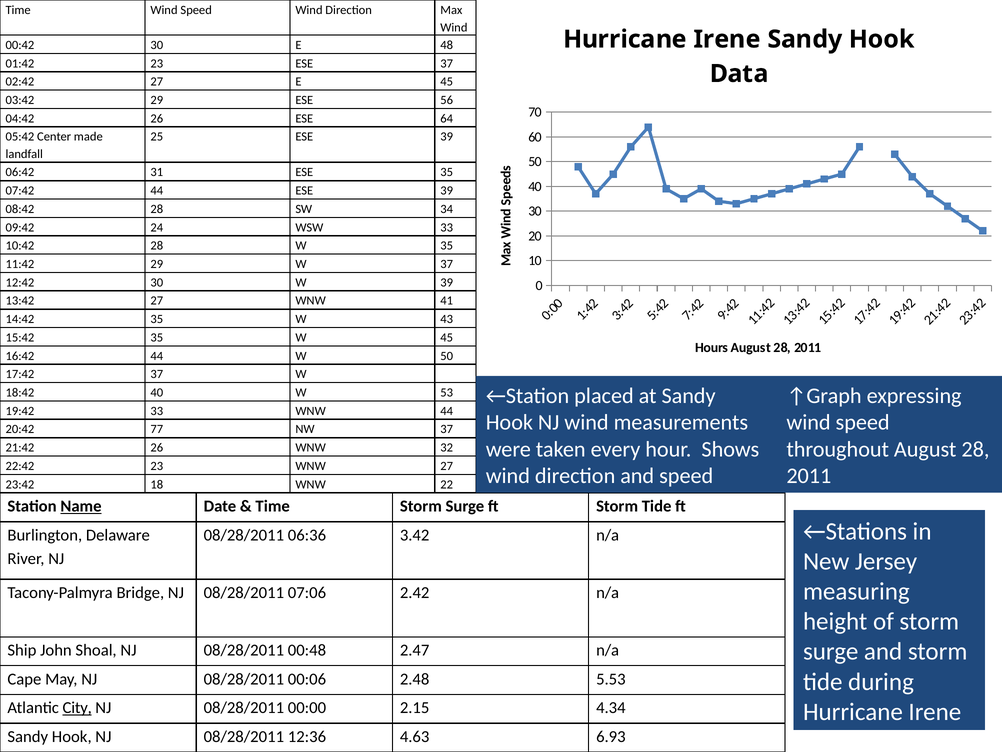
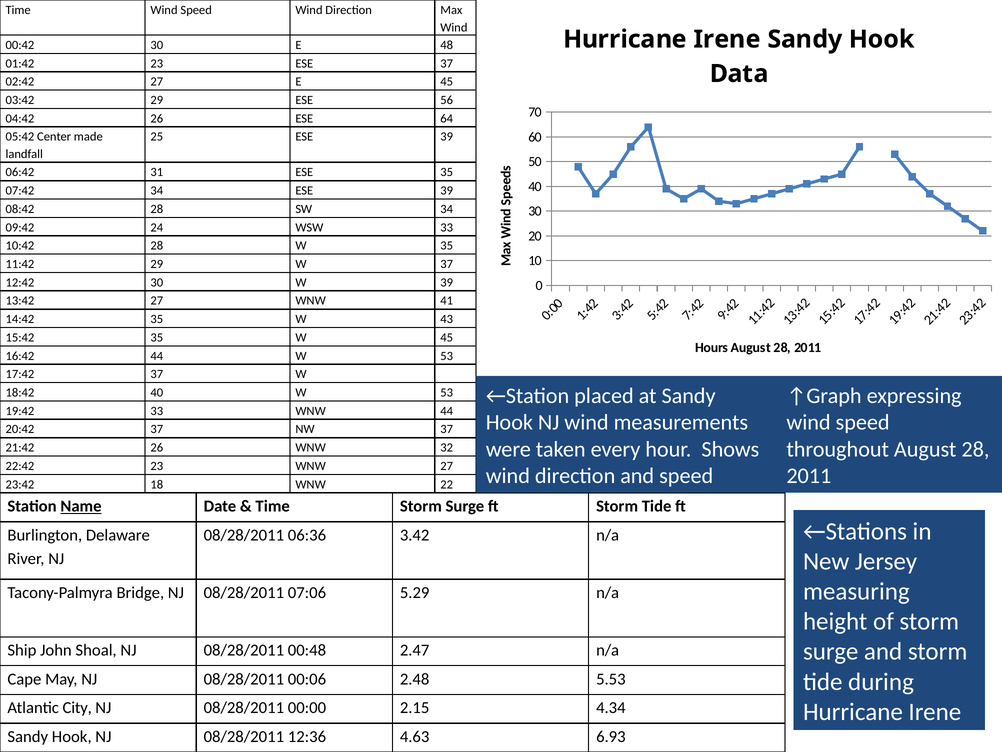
07:42 44: 44 -> 34
44 W 50: 50 -> 53
20:42 77: 77 -> 37
2.42: 2.42 -> 5.29
City underline: present -> none
